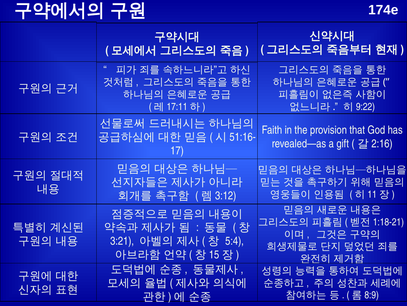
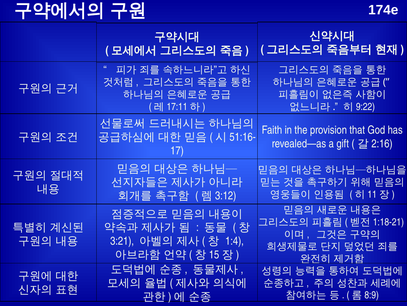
5:4: 5:4 -> 1:4
